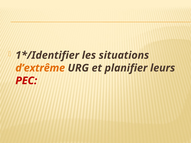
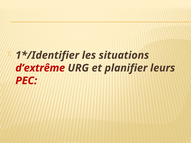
d’extrême colour: orange -> red
